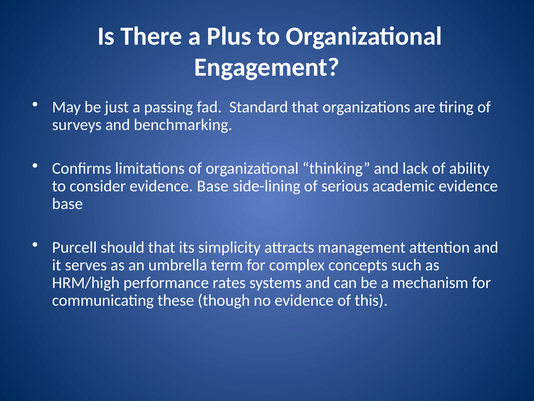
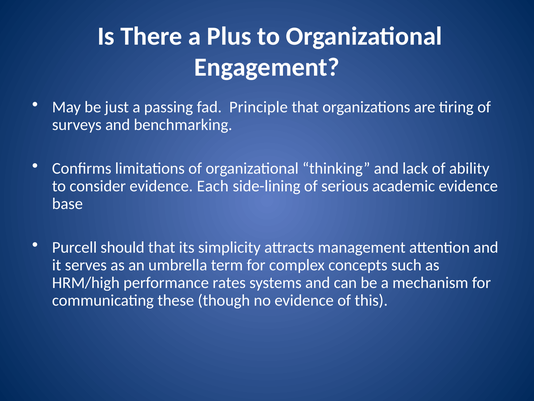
Standard: Standard -> Principle
consider evidence Base: Base -> Each
